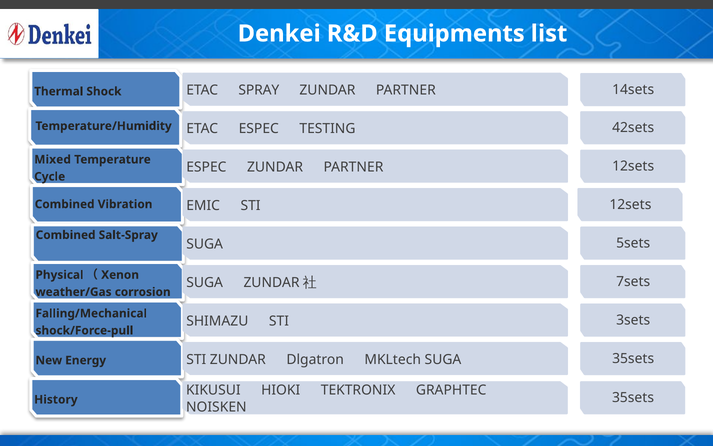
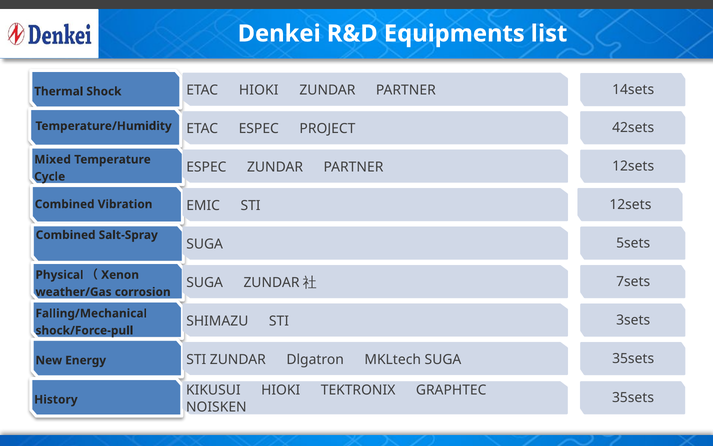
ETAC SPRAY: SPRAY -> HIOKI
TESTING: TESTING -> PROJECT
